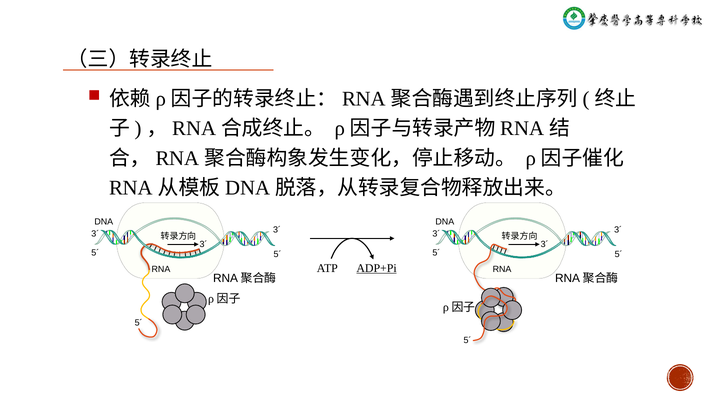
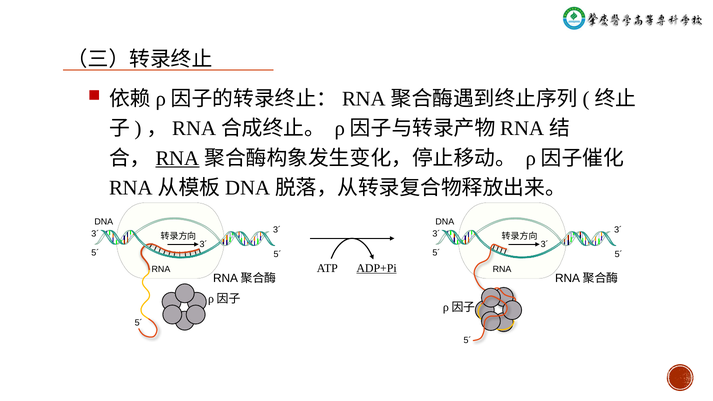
RNA at (178, 158) underline: none -> present
